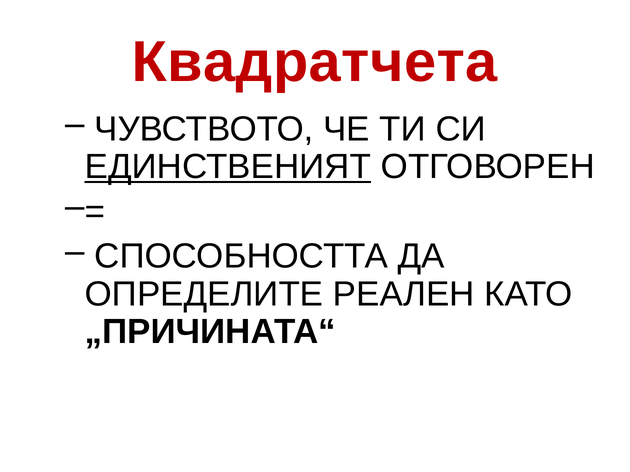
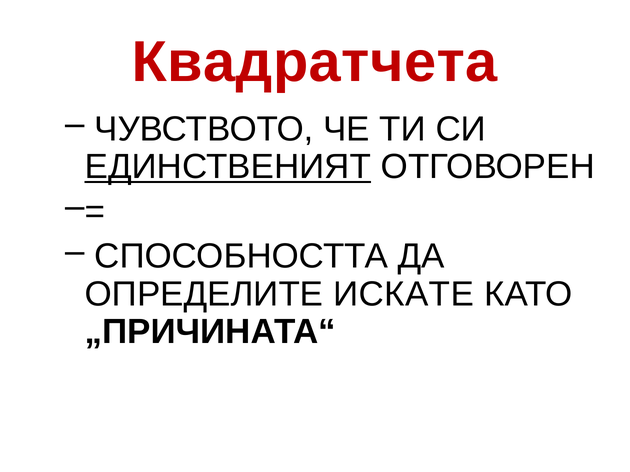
РЕАЛЕН: РЕАЛЕН -> ИСКАТЕ
